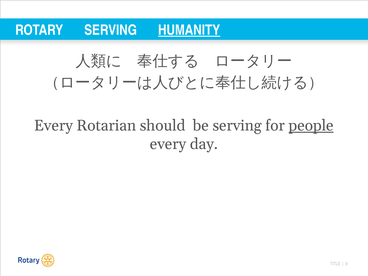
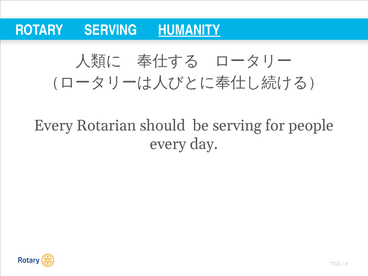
people underline: present -> none
